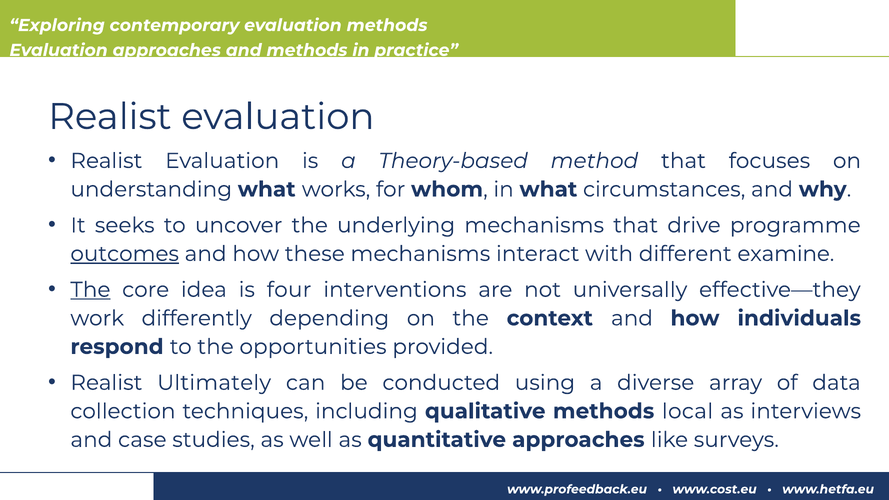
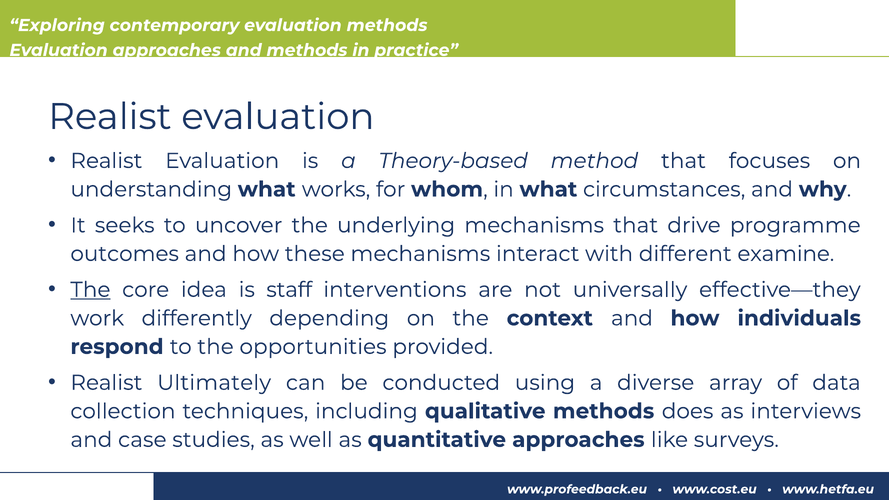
outcomes underline: present -> none
four: four -> staff
local: local -> does
